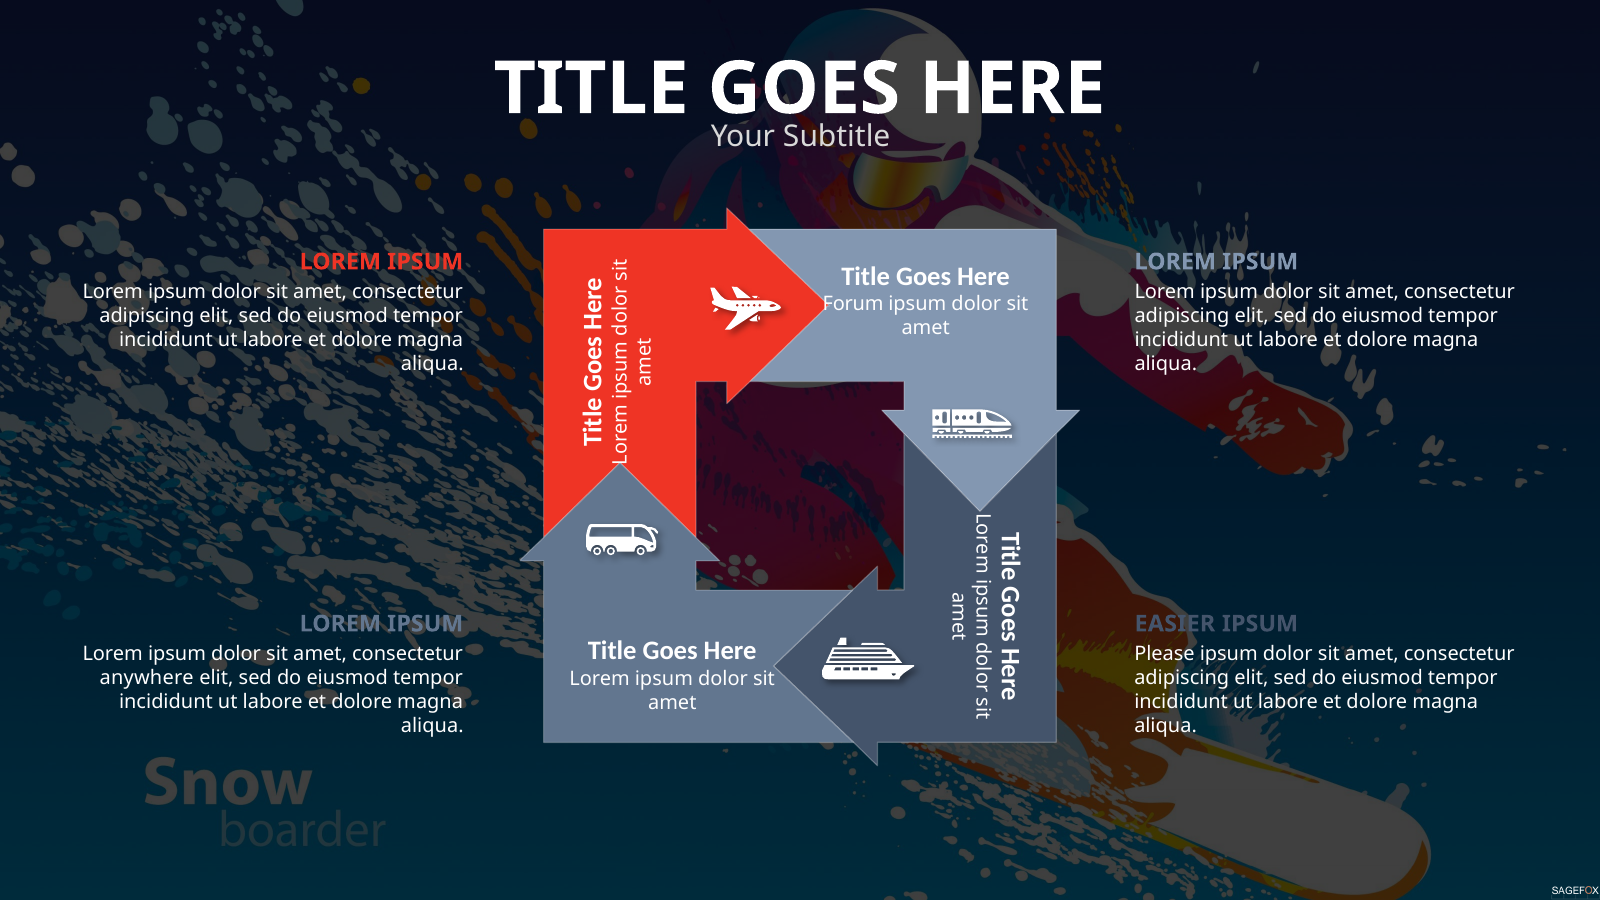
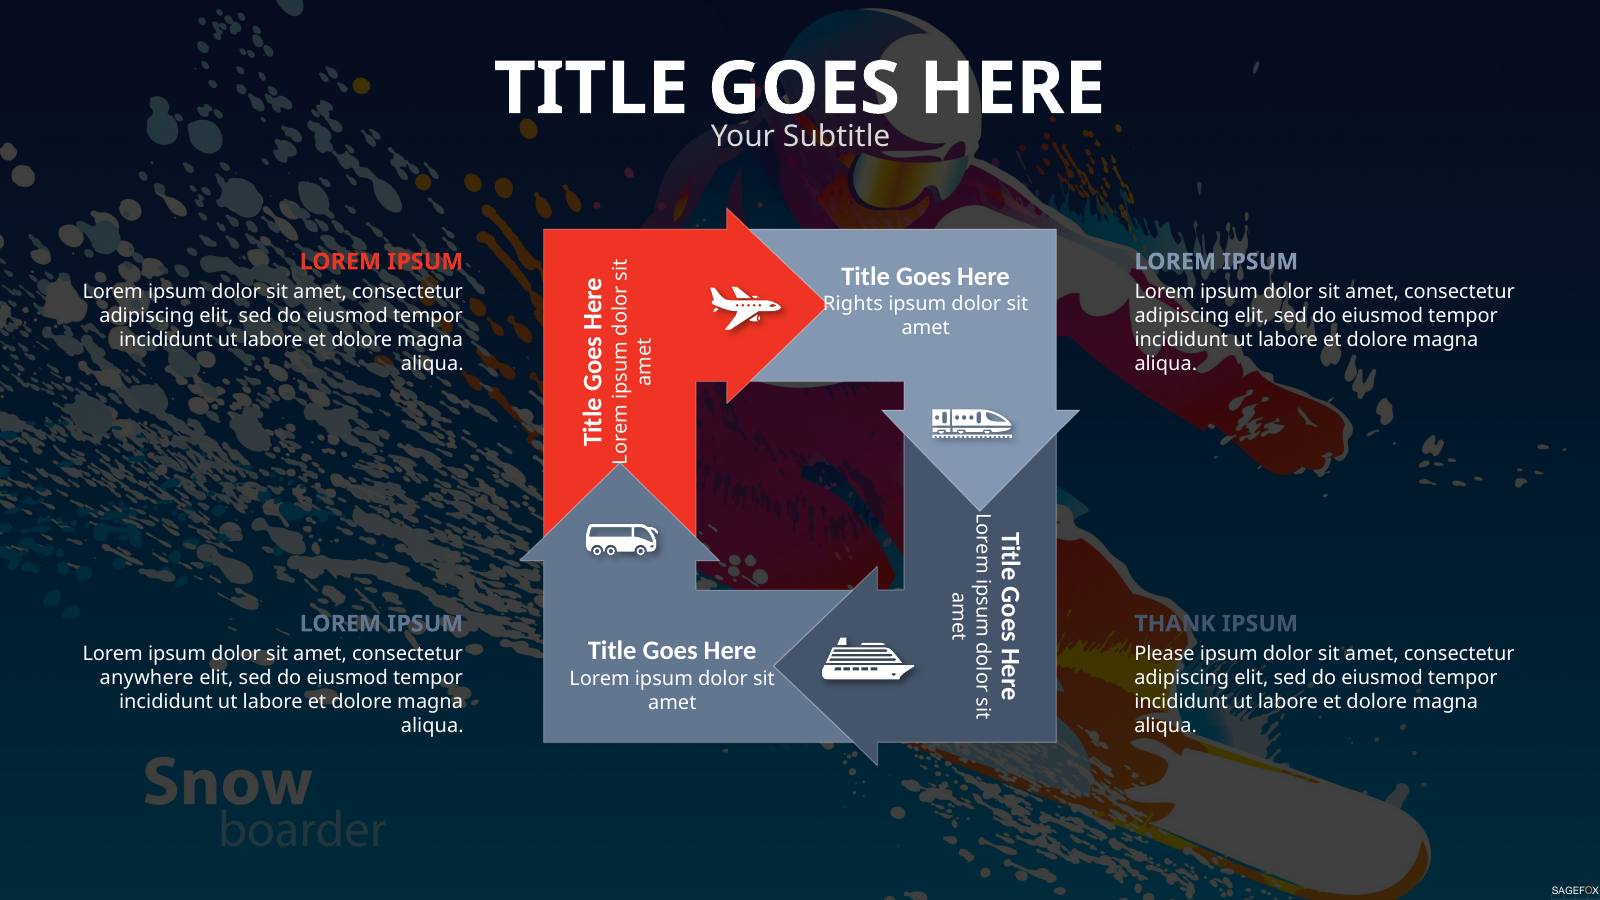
Forum: Forum -> Rights
EASIER: EASIER -> THANK
